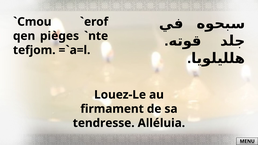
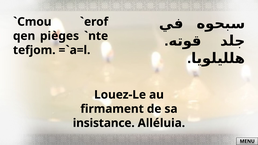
tendresse: tendresse -> insistance
